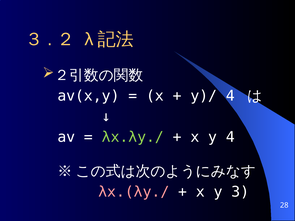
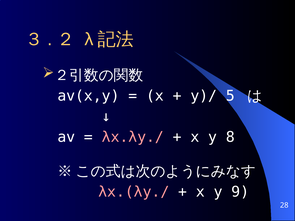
y)/ 4: 4 -> 5
λx.λy./ colour: light green -> pink
y 4: 4 -> 8
3: 3 -> 9
